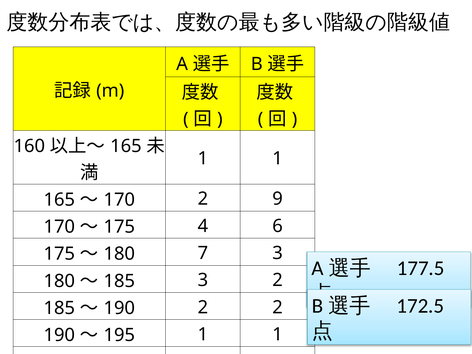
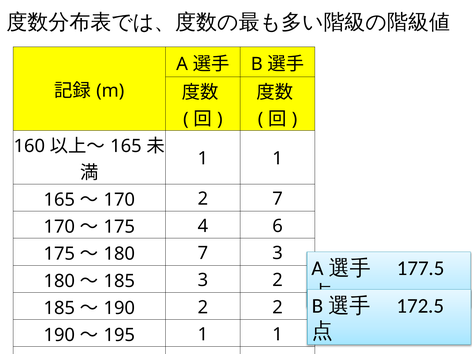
2 9: 9 -> 7
